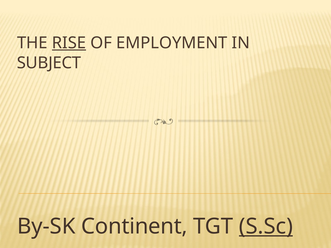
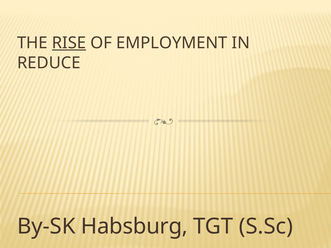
SUBJECT: SUBJECT -> REDUCE
Continent: Continent -> Habsburg
S.Sc underline: present -> none
